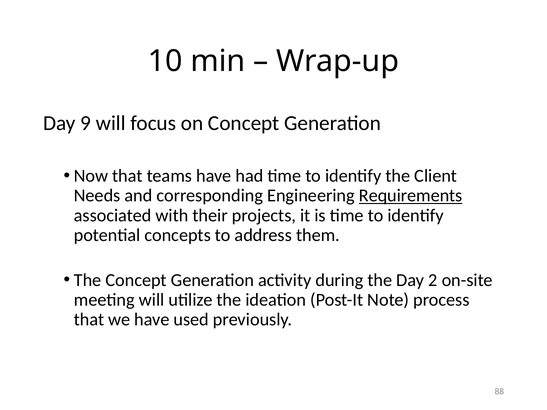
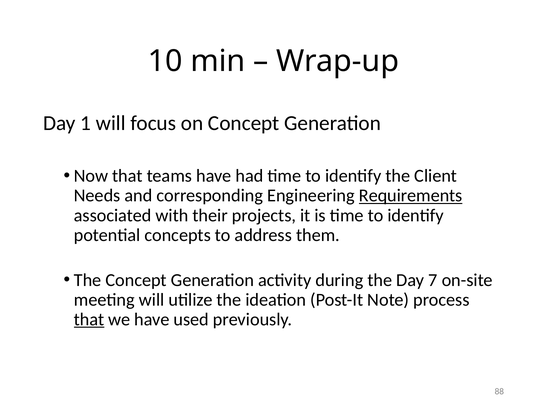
9: 9 -> 1
2: 2 -> 7
that at (89, 320) underline: none -> present
